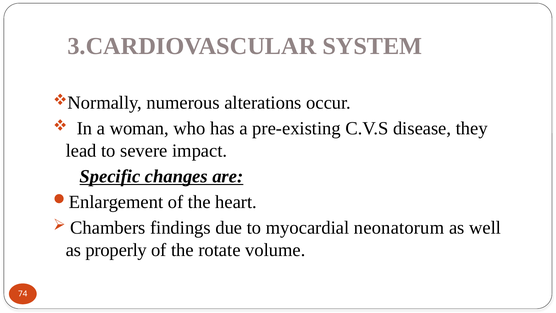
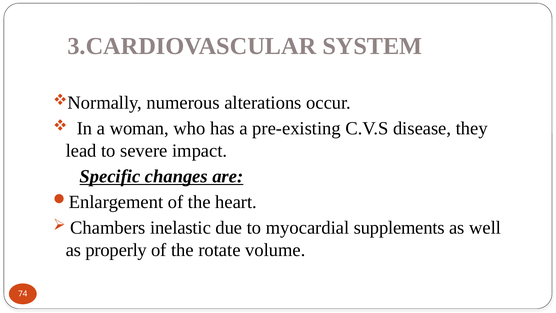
findings: findings -> inelastic
neonatorum: neonatorum -> supplements
